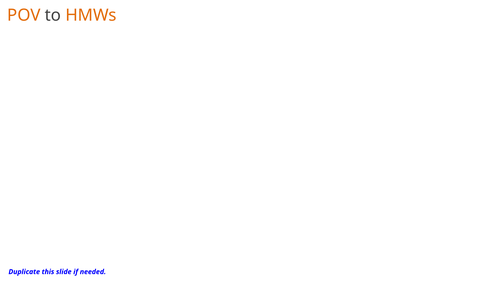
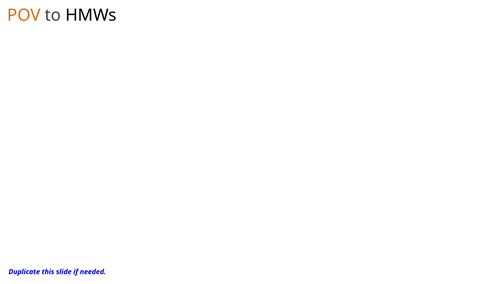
HMWs colour: orange -> black
